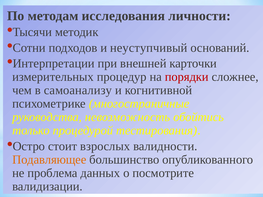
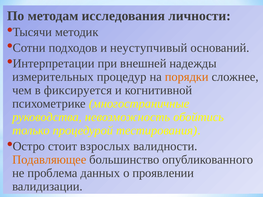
карточки: карточки -> надежды
порядки colour: red -> orange
самоанализу: самоанализу -> фиксируется
посмотрите: посмотрите -> проявлении
